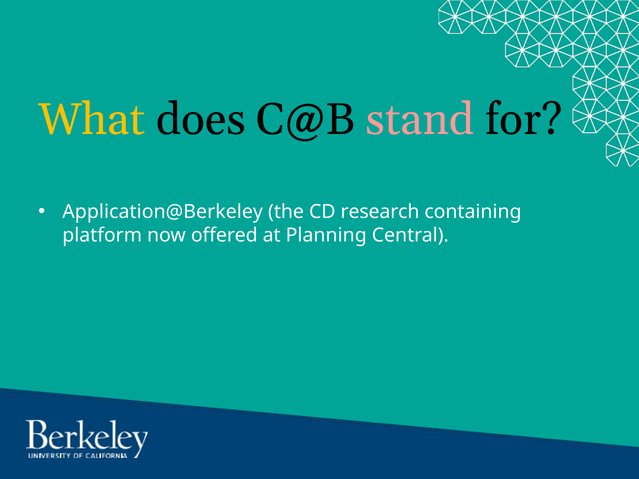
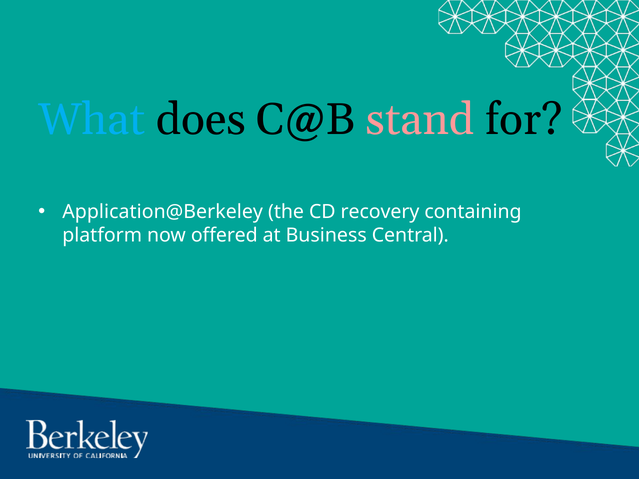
What colour: yellow -> light blue
research: research -> recovery
Planning: Planning -> Business
